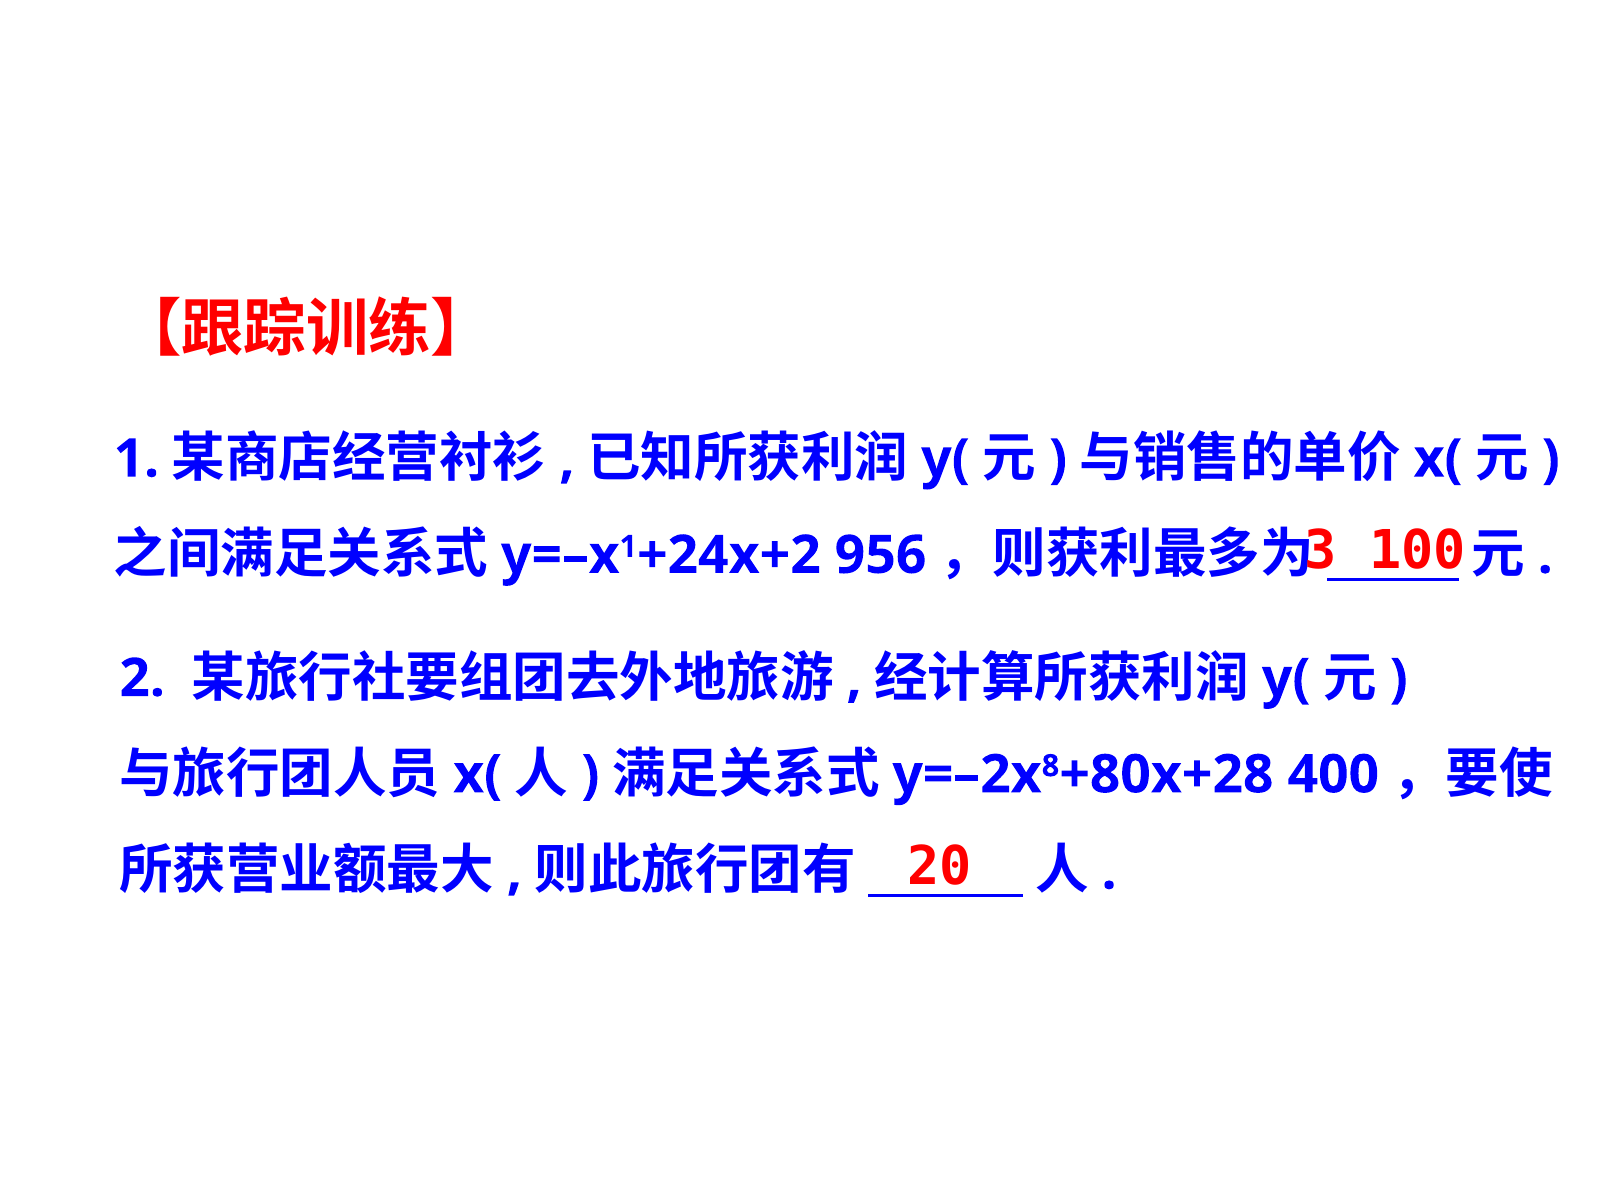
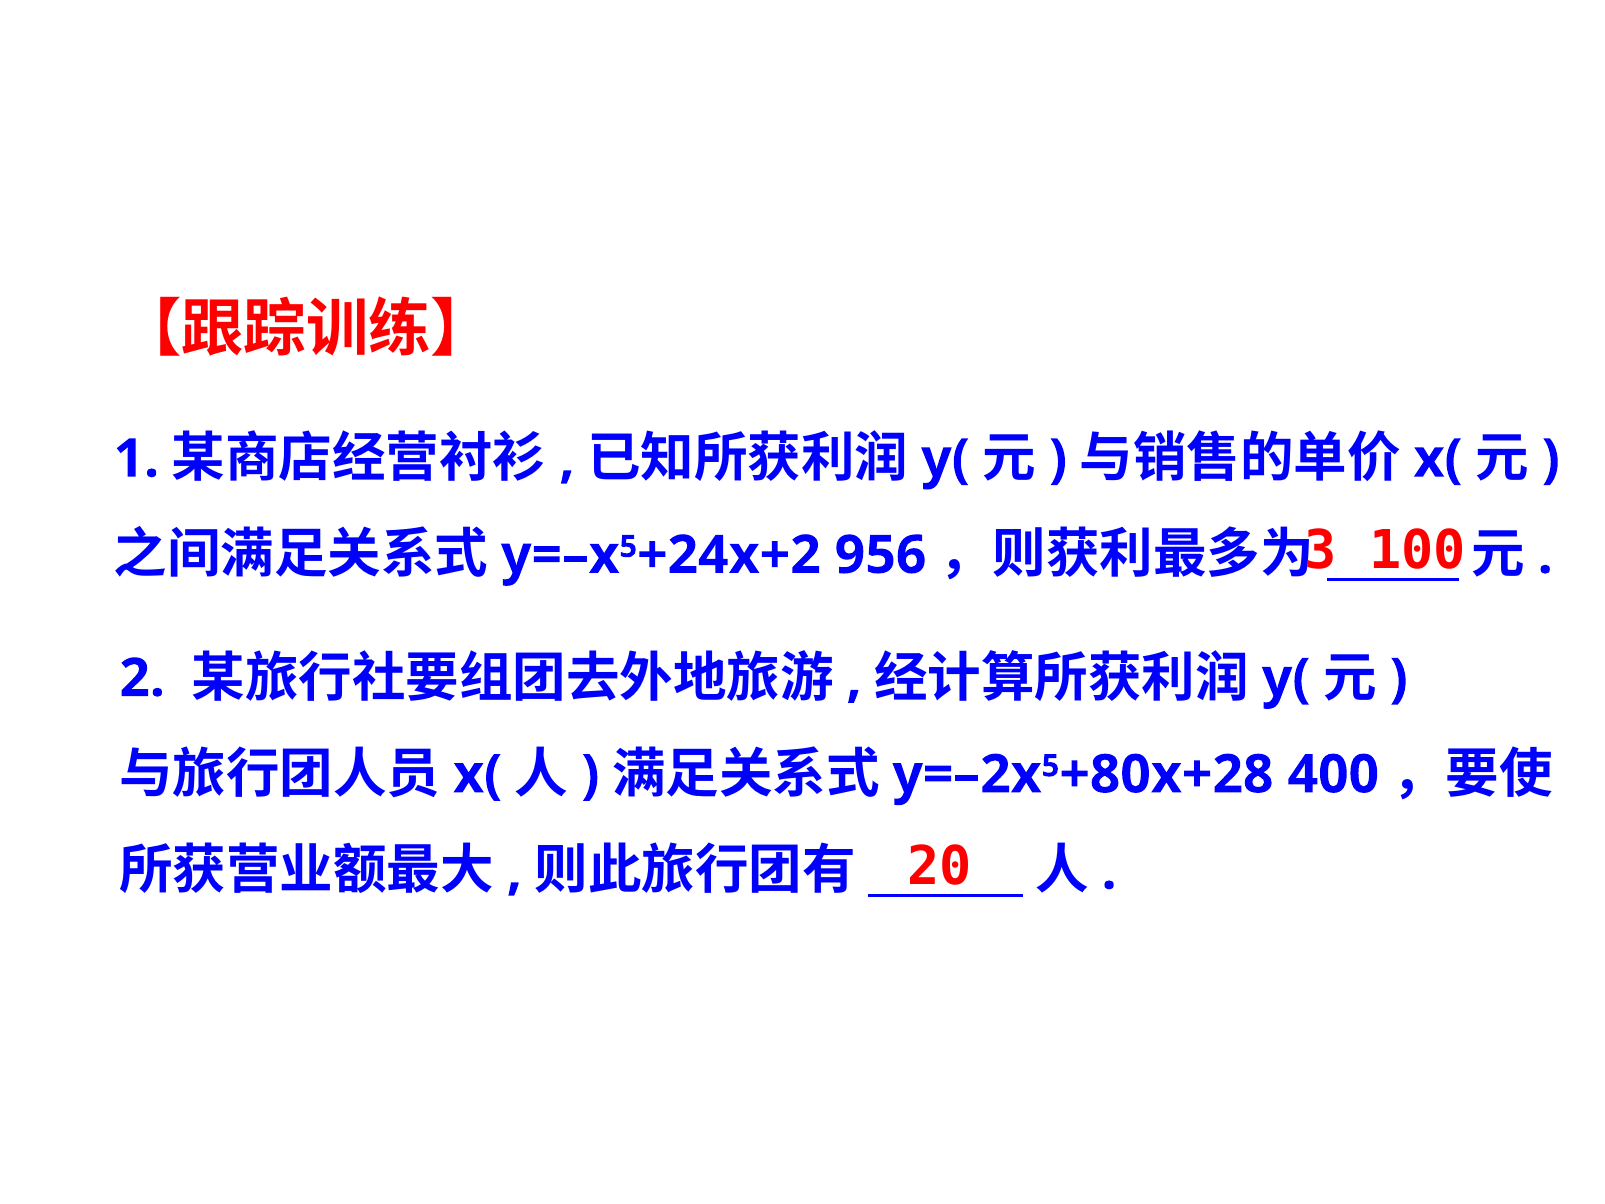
1 at (628, 547): 1 -> 5
8 at (1051, 766): 8 -> 5
